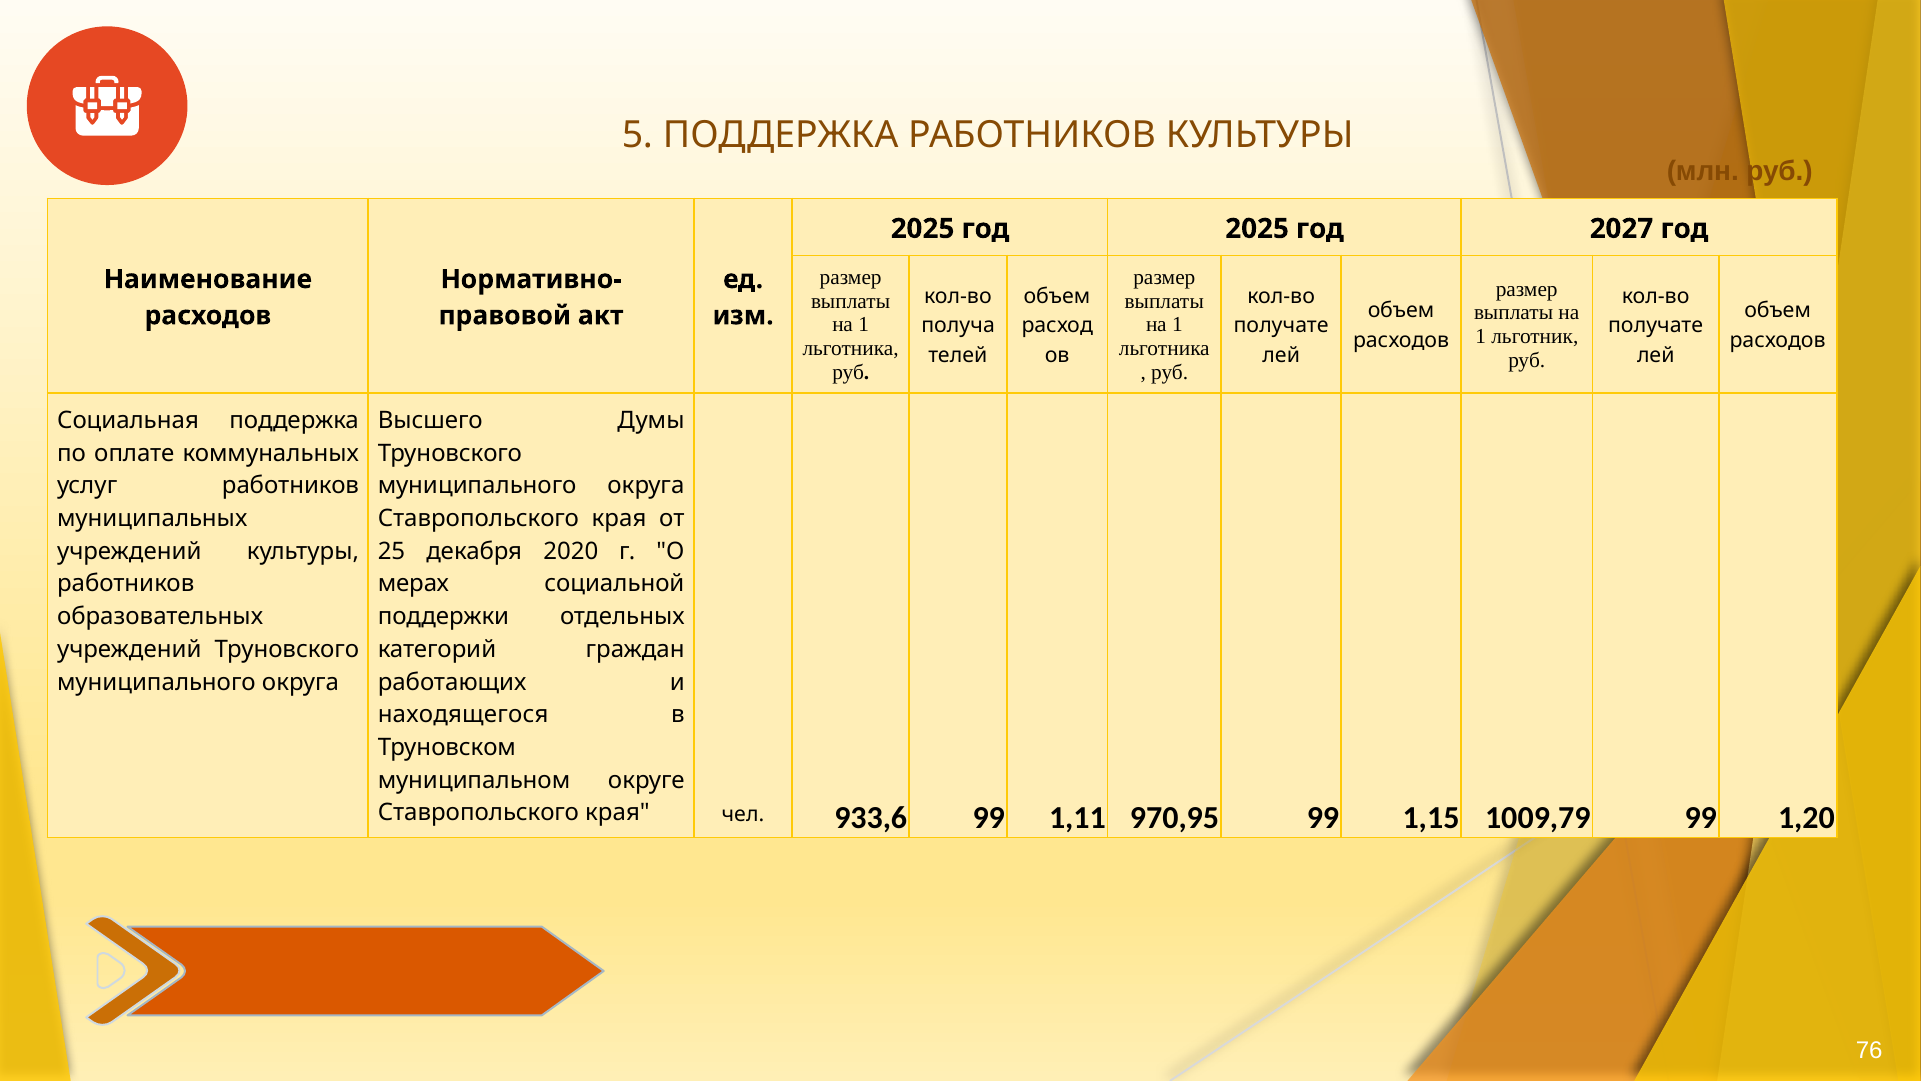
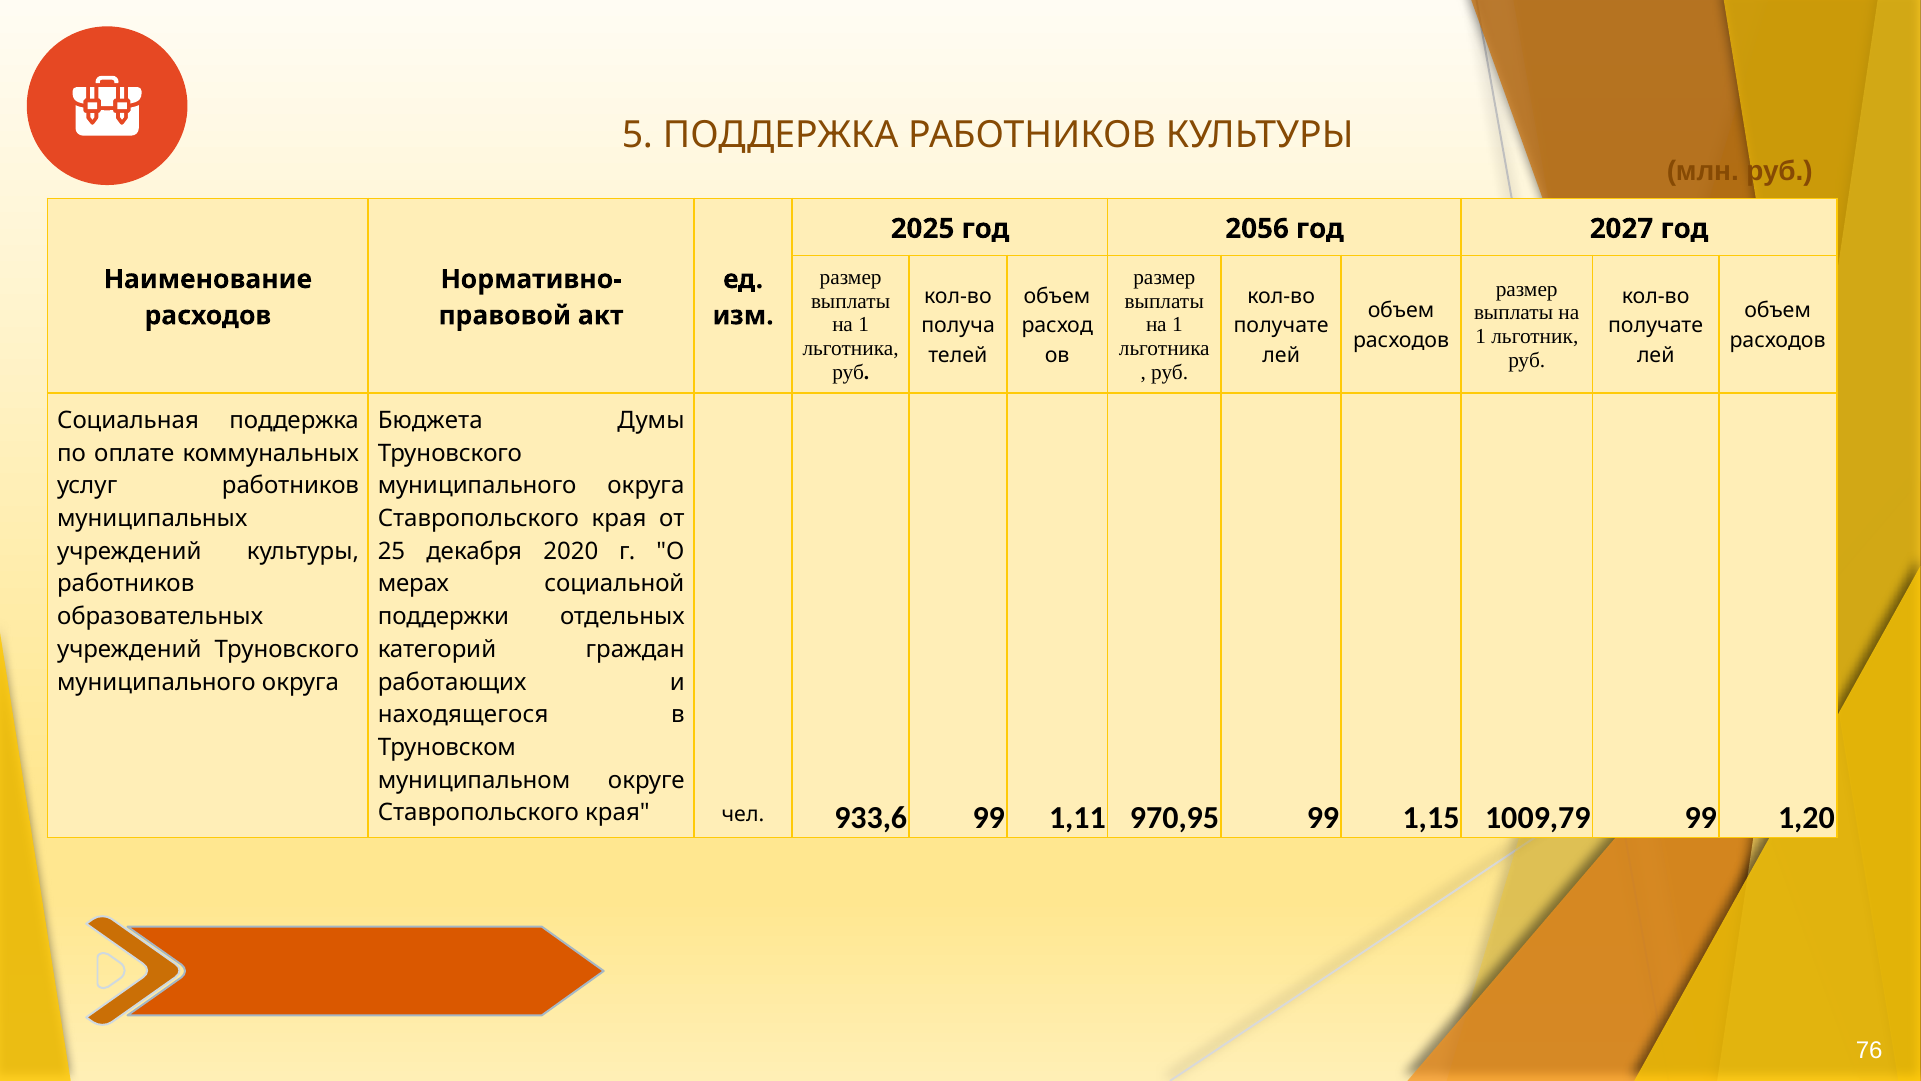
год 2025: 2025 -> 2056
Высшего: Высшего -> Бюджета
